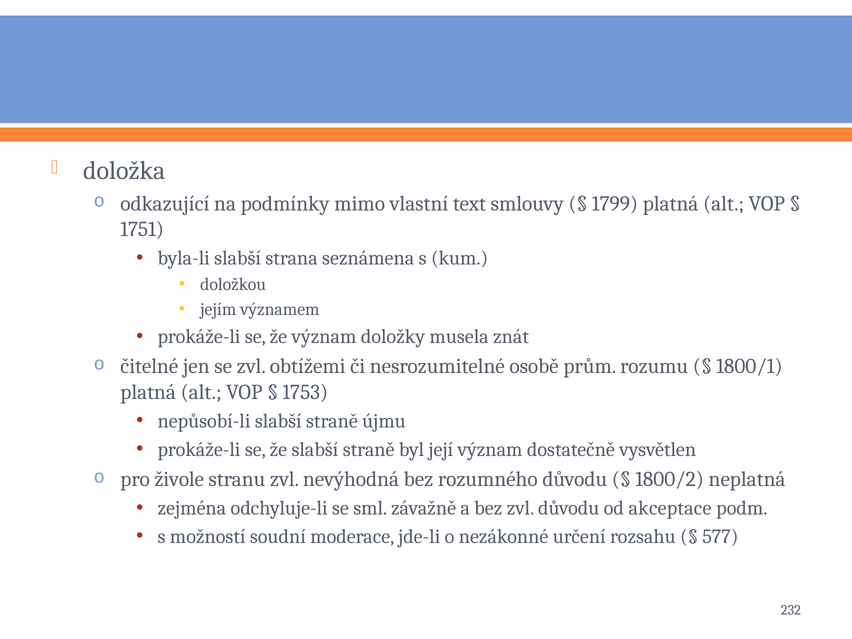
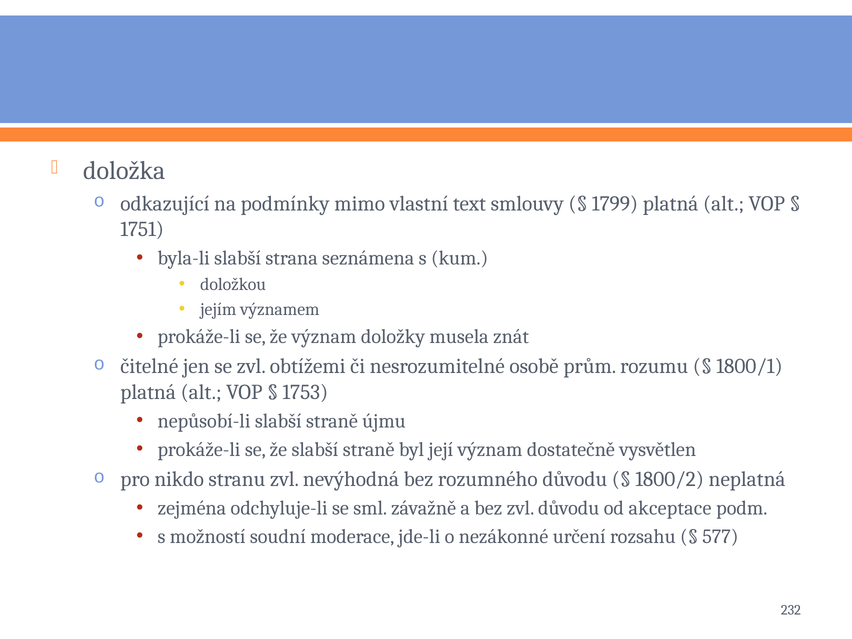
živole: živole -> nikdo
